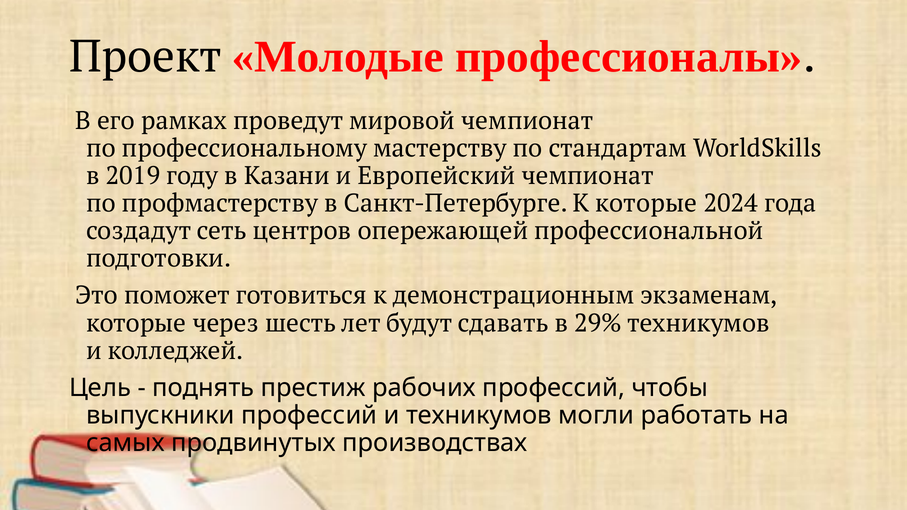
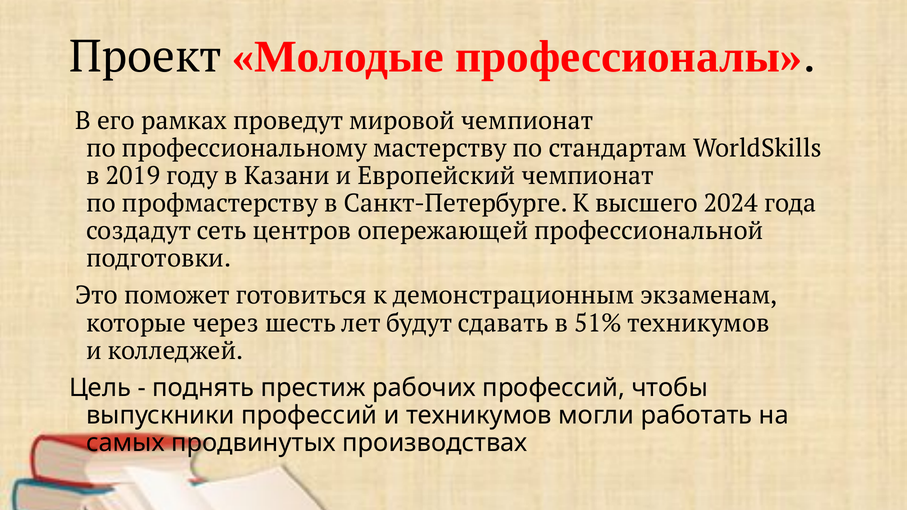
К которые: которые -> высшего
29%: 29% -> 51%
